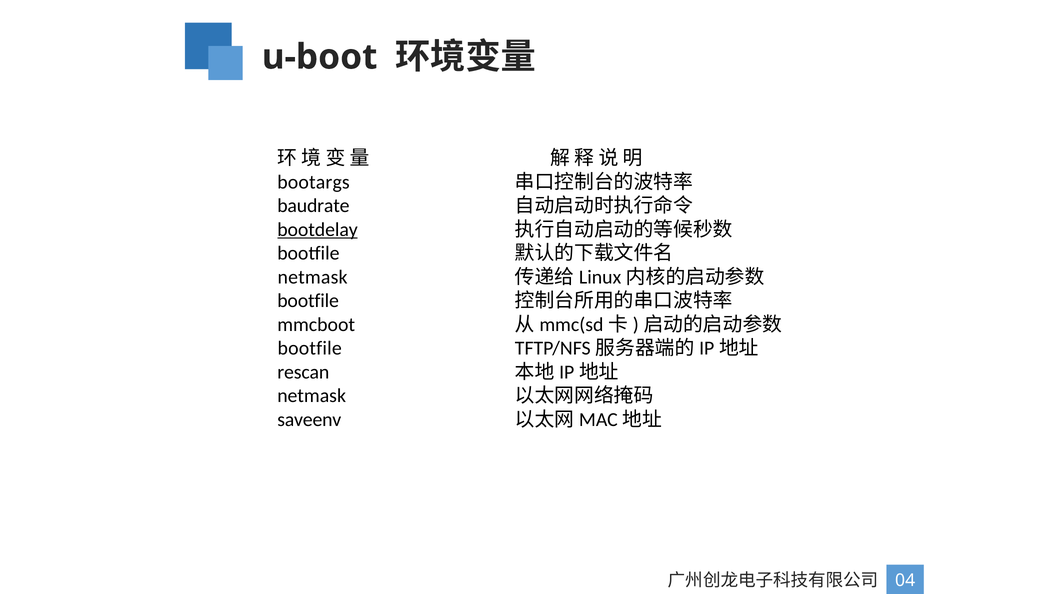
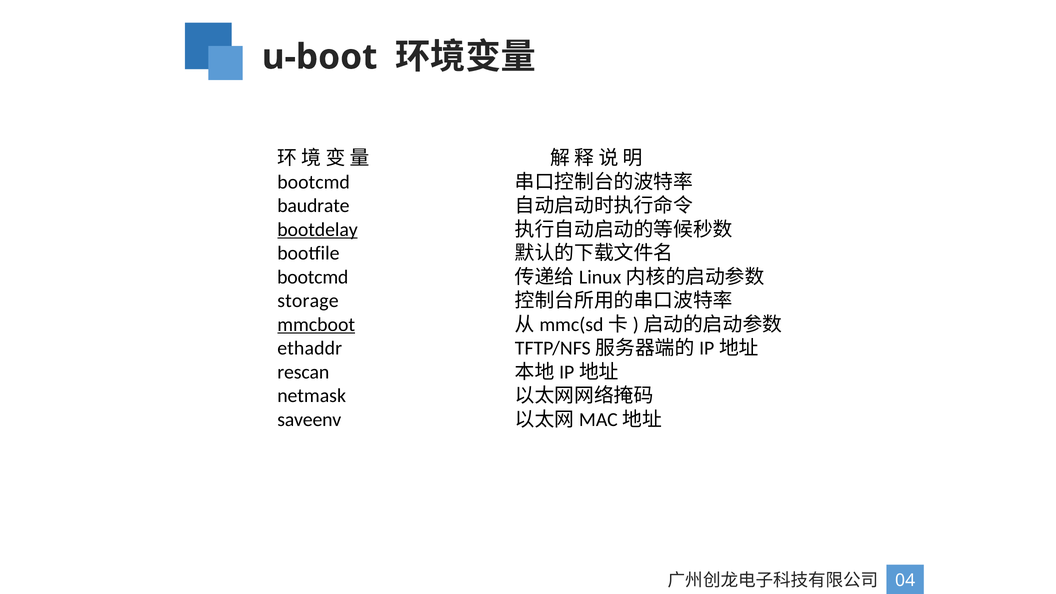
bootargs at (313, 182): bootargs -> bootcmd
netmask at (313, 277): netmask -> bootcmd
bootfile at (308, 301): bootfile -> storage
mmcboot underline: none -> present
bootfile at (310, 348): bootfile -> ethaddr
